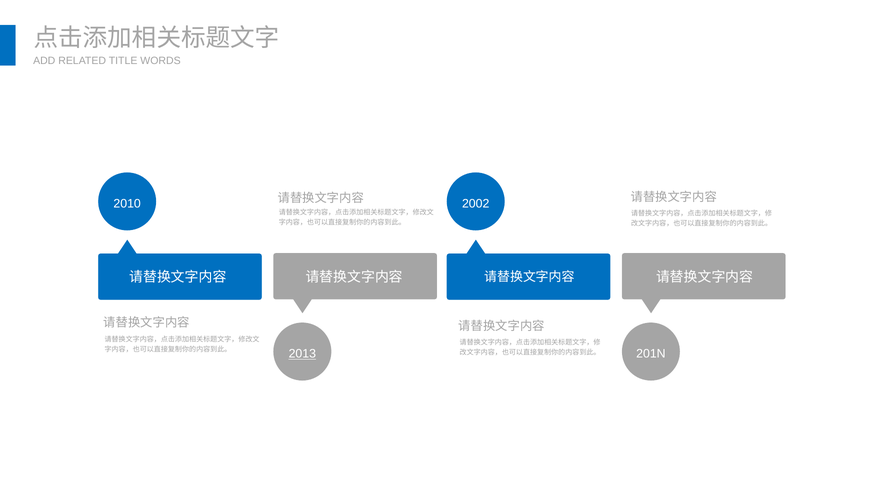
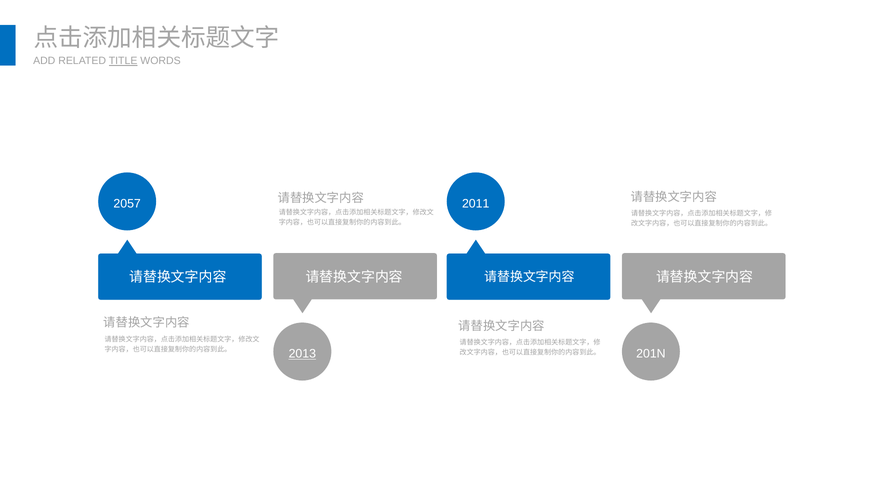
TITLE underline: none -> present
2010: 2010 -> 2057
2002: 2002 -> 2011
